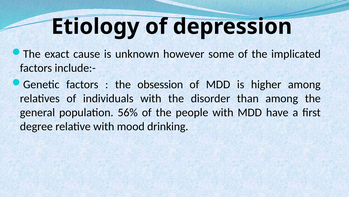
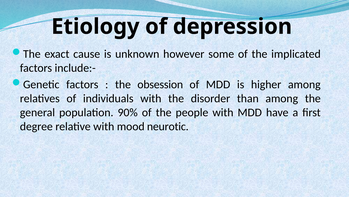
56%: 56% -> 90%
drinking: drinking -> neurotic
